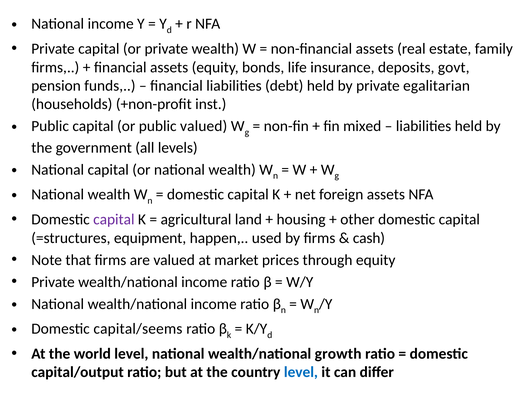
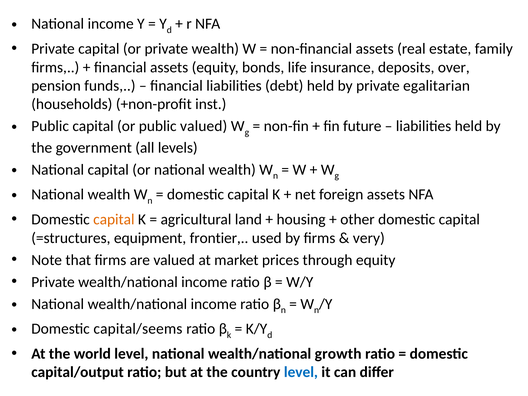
govt: govt -> over
mixed: mixed -> future
capital at (114, 219) colour: purple -> orange
happen: happen -> frontier
cash: cash -> very
